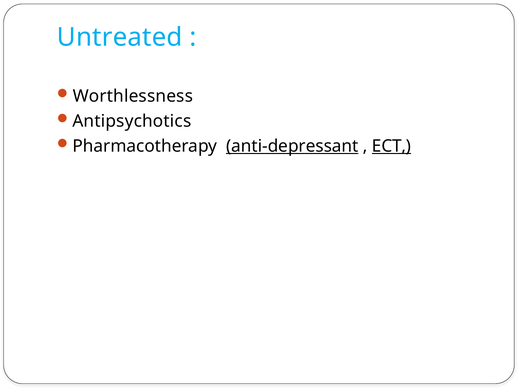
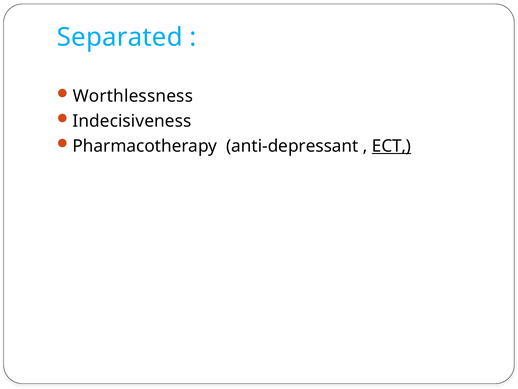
Untreated: Untreated -> Separated
Antipsychotics: Antipsychotics -> Indecisiveness
anti-depressant underline: present -> none
